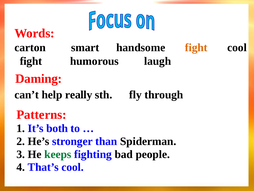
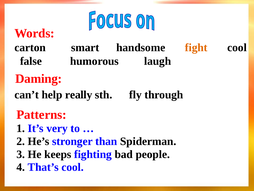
fight at (31, 61): fight -> false
both: both -> very
keeps colour: green -> black
